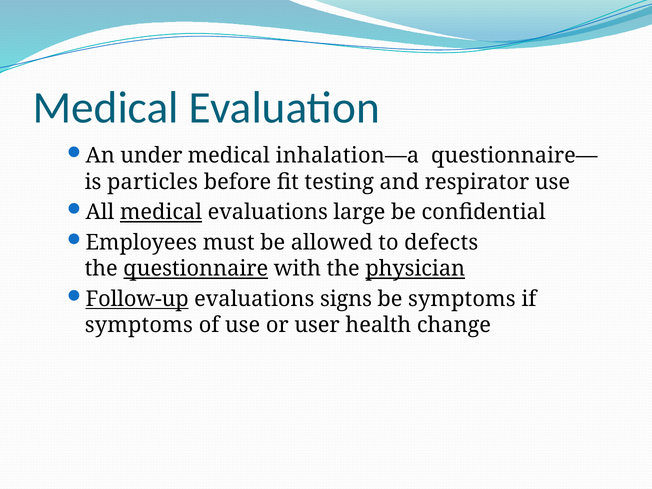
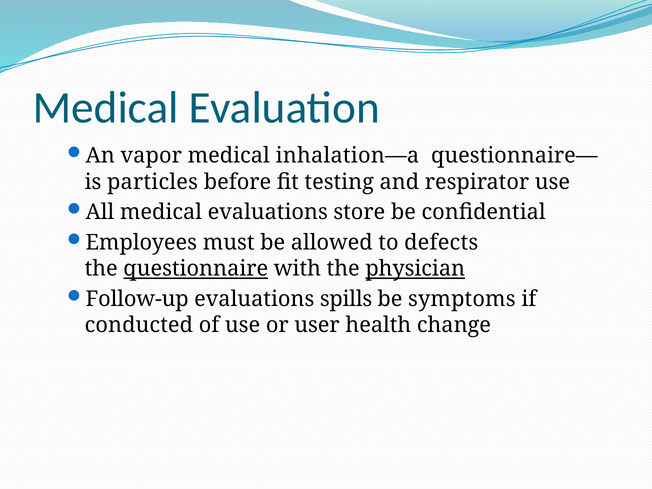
under: under -> vapor
medical at (161, 212) underline: present -> none
large: large -> store
Follow-up underline: present -> none
signs: signs -> spills
symptoms at (139, 325): symptoms -> conducted
